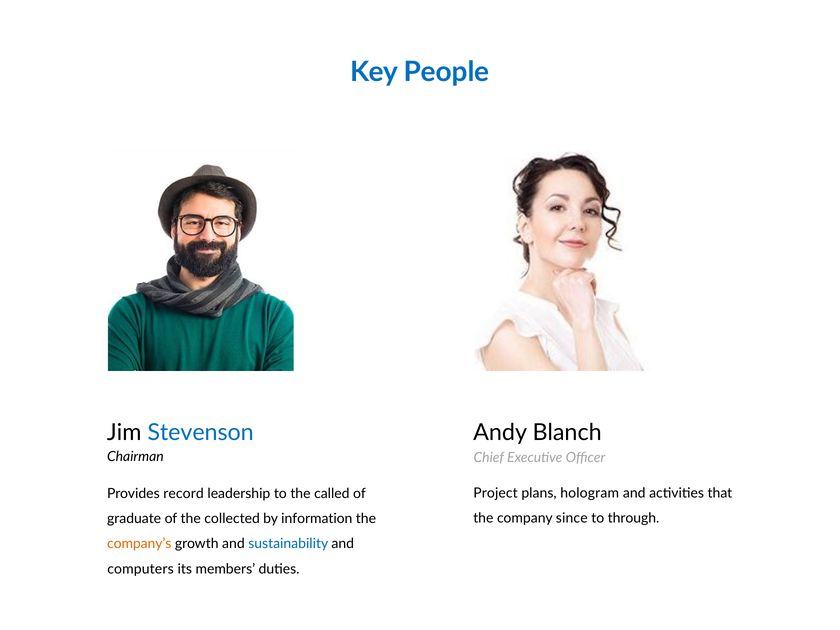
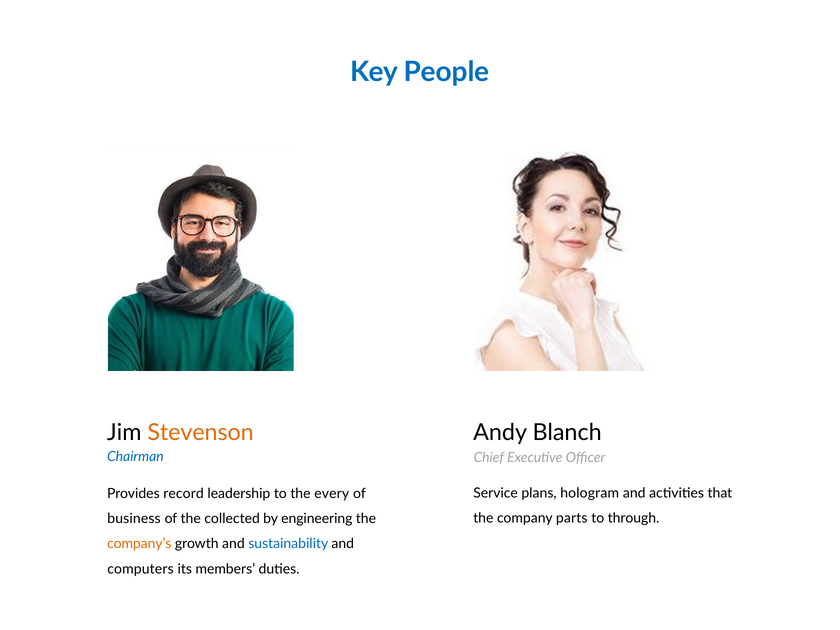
Stevenson colour: blue -> orange
Chairman colour: black -> blue
Project: Project -> Service
called: called -> every
since: since -> parts
graduate: graduate -> business
information: information -> engineering
